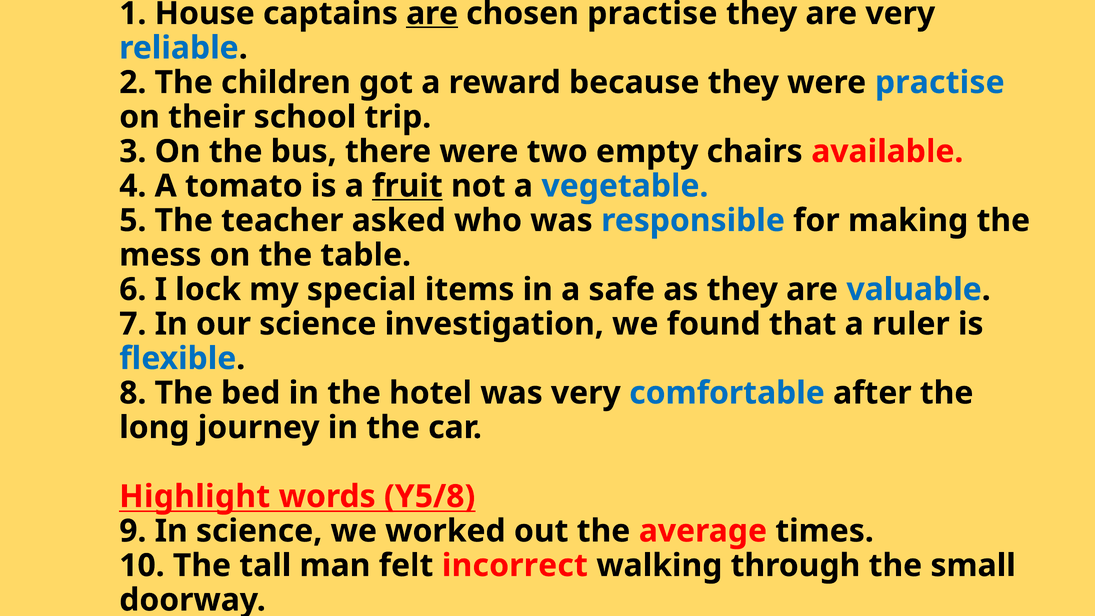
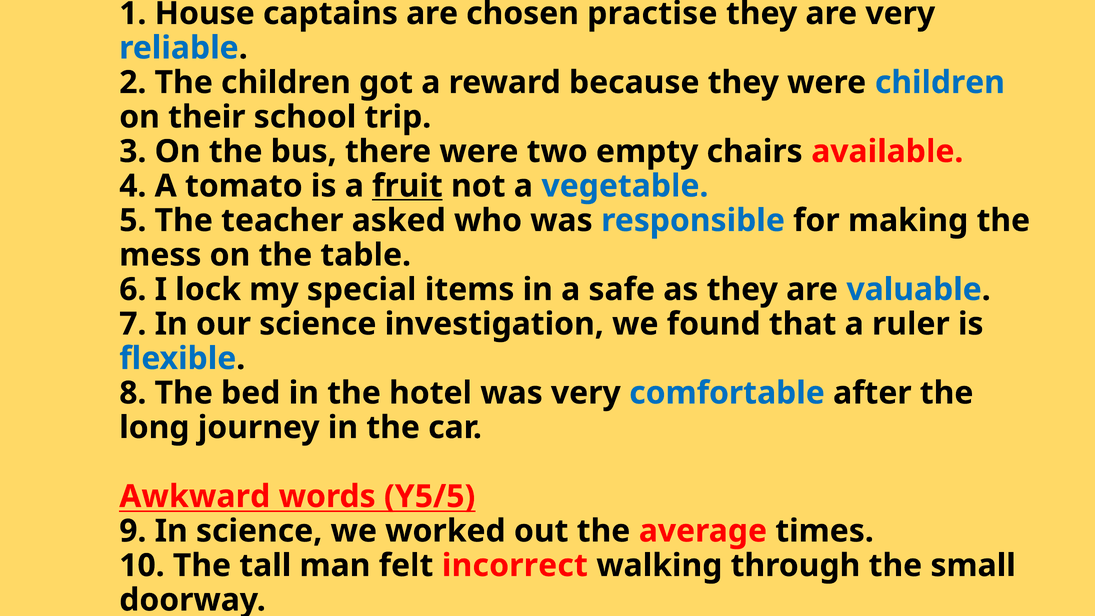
are at (432, 13) underline: present -> none
were practise: practise -> children
Highlight: Highlight -> Awkward
Y5/8: Y5/8 -> Y5/5
